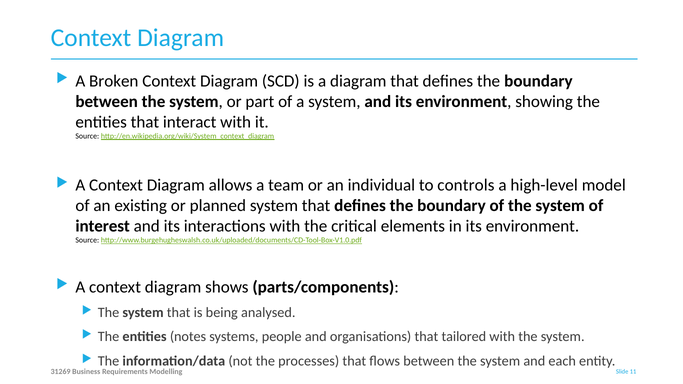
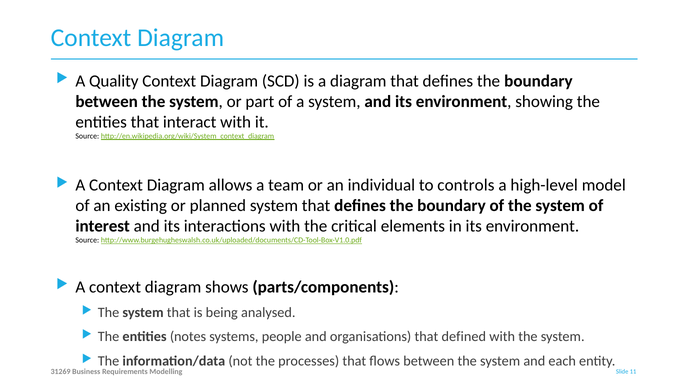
Broken: Broken -> Quality
tailored: tailored -> defined
